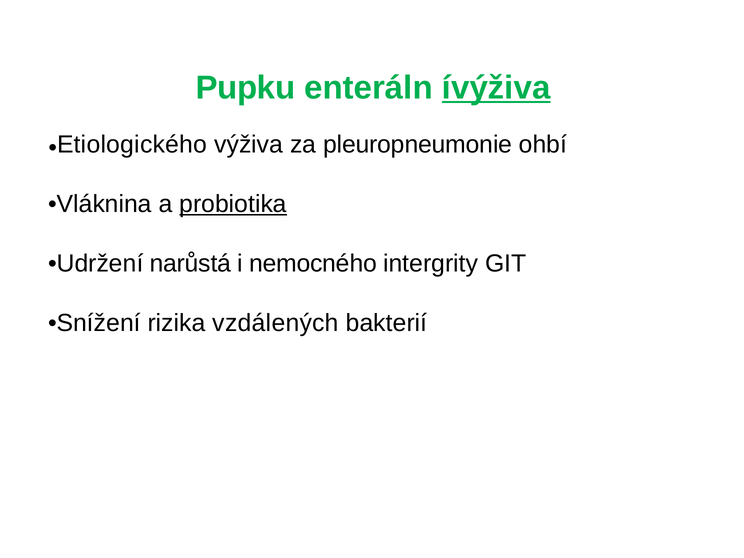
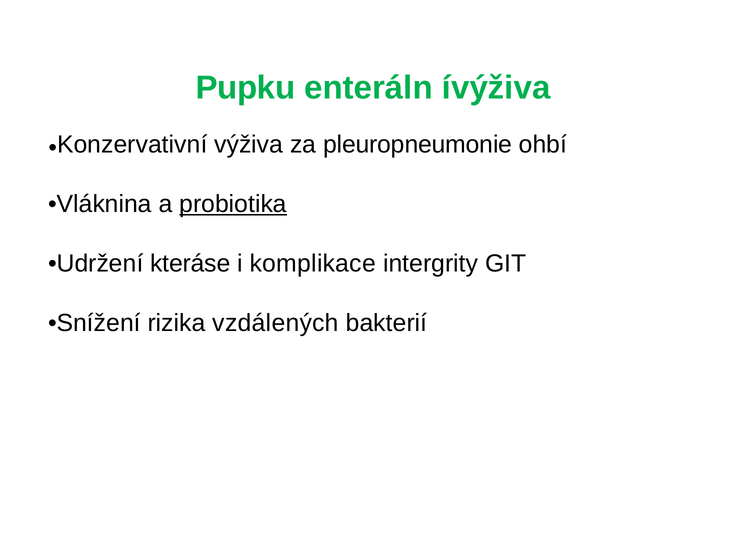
ívýživa underline: present -> none
Etiologického: Etiologického -> Konzervativní
narůstá: narůstá -> kteráse
nemocného: nemocného -> komplikace
